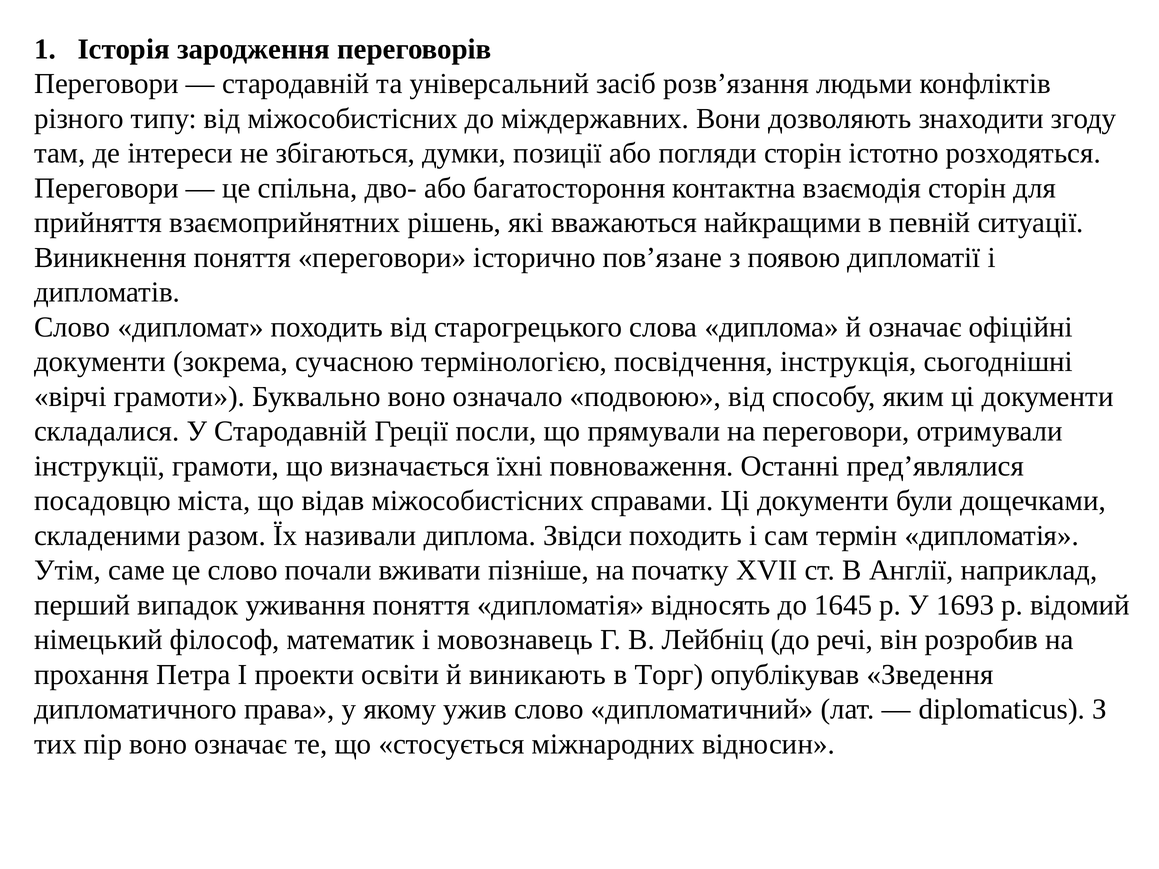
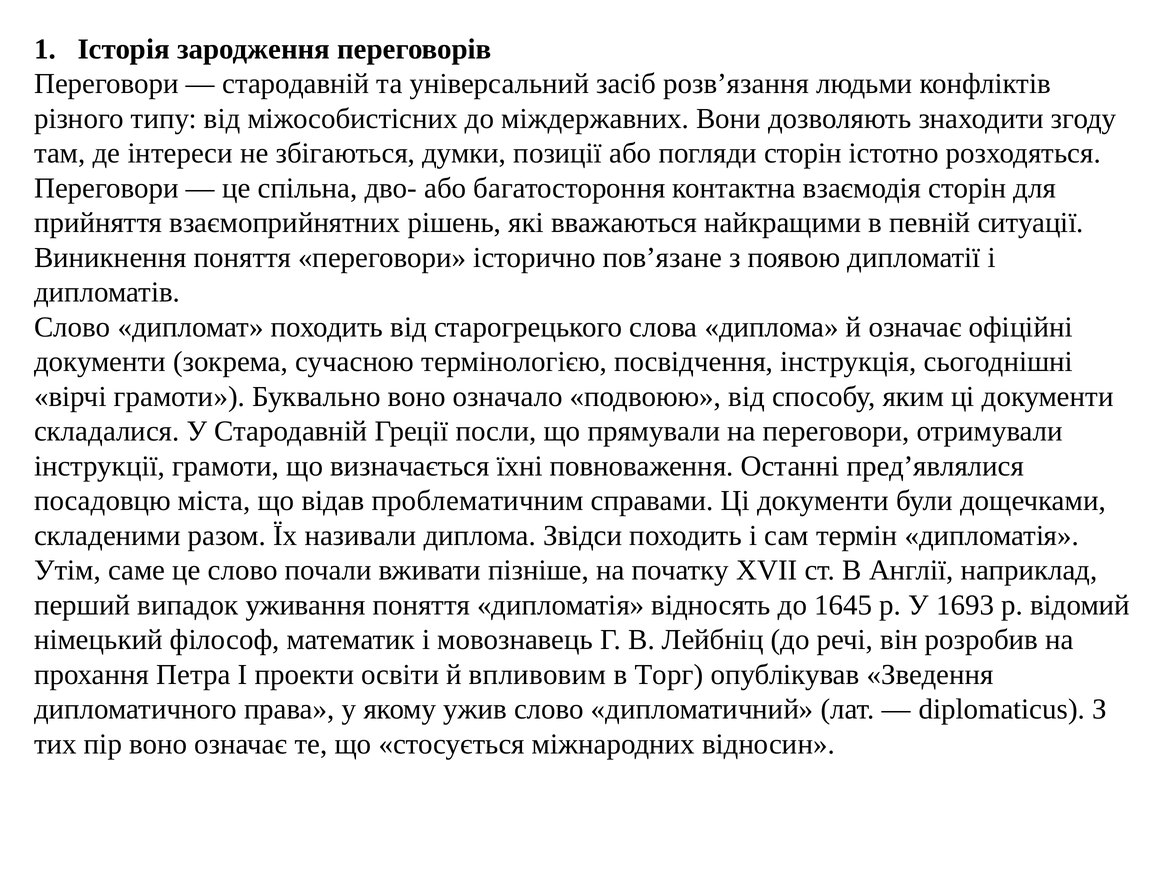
відав міжособистісних: міжособистісних -> проблематичним
виникають: виникають -> впливовим
